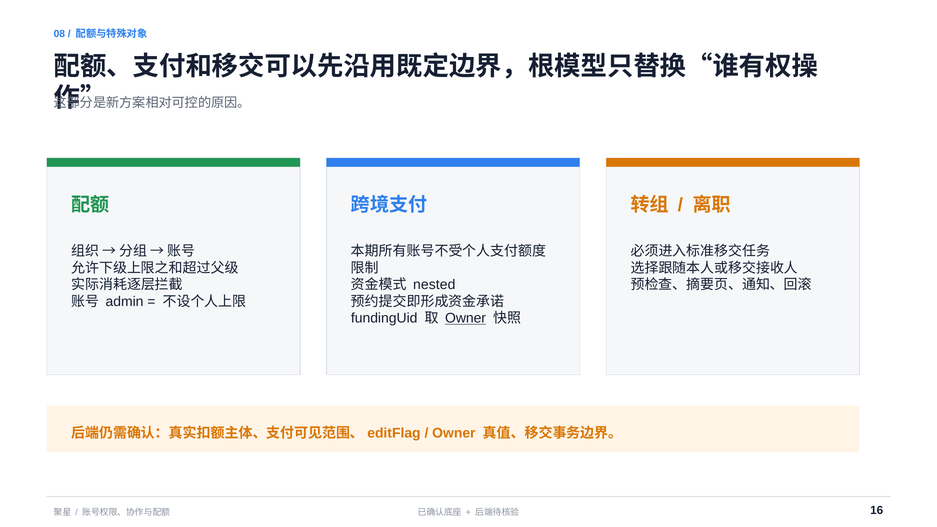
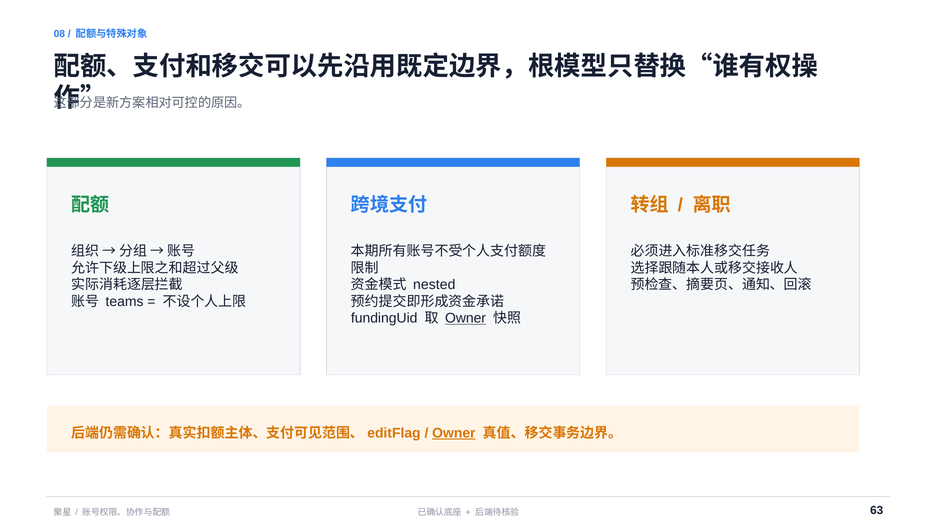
admin: admin -> teams
Owner at (454, 433) underline: none -> present
16: 16 -> 63
